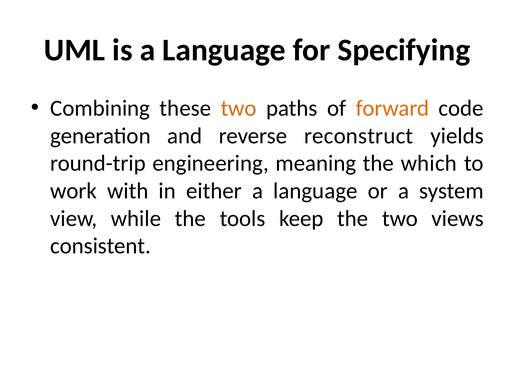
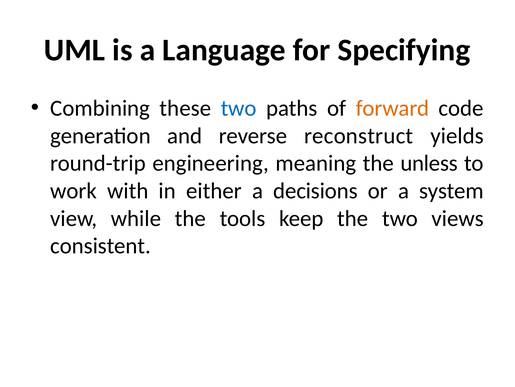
two at (239, 108) colour: orange -> blue
which: which -> unless
either a language: language -> decisions
